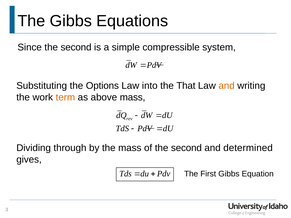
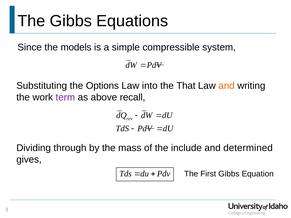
Since the second: second -> models
term colour: orange -> purple
above mass: mass -> recall
of the second: second -> include
